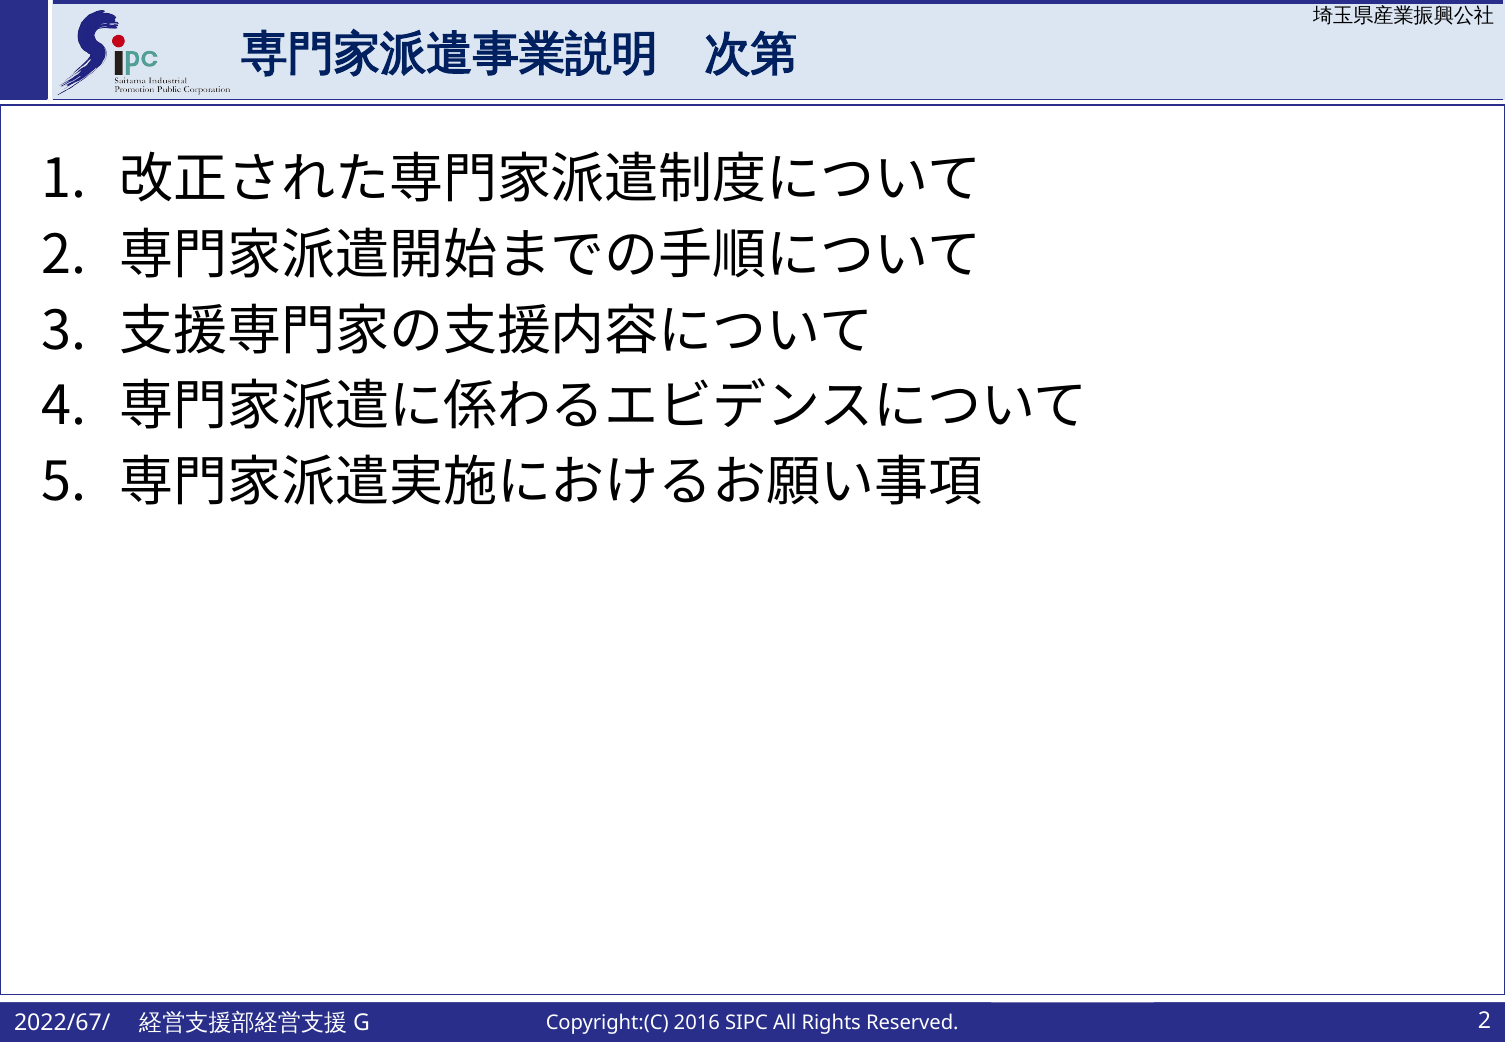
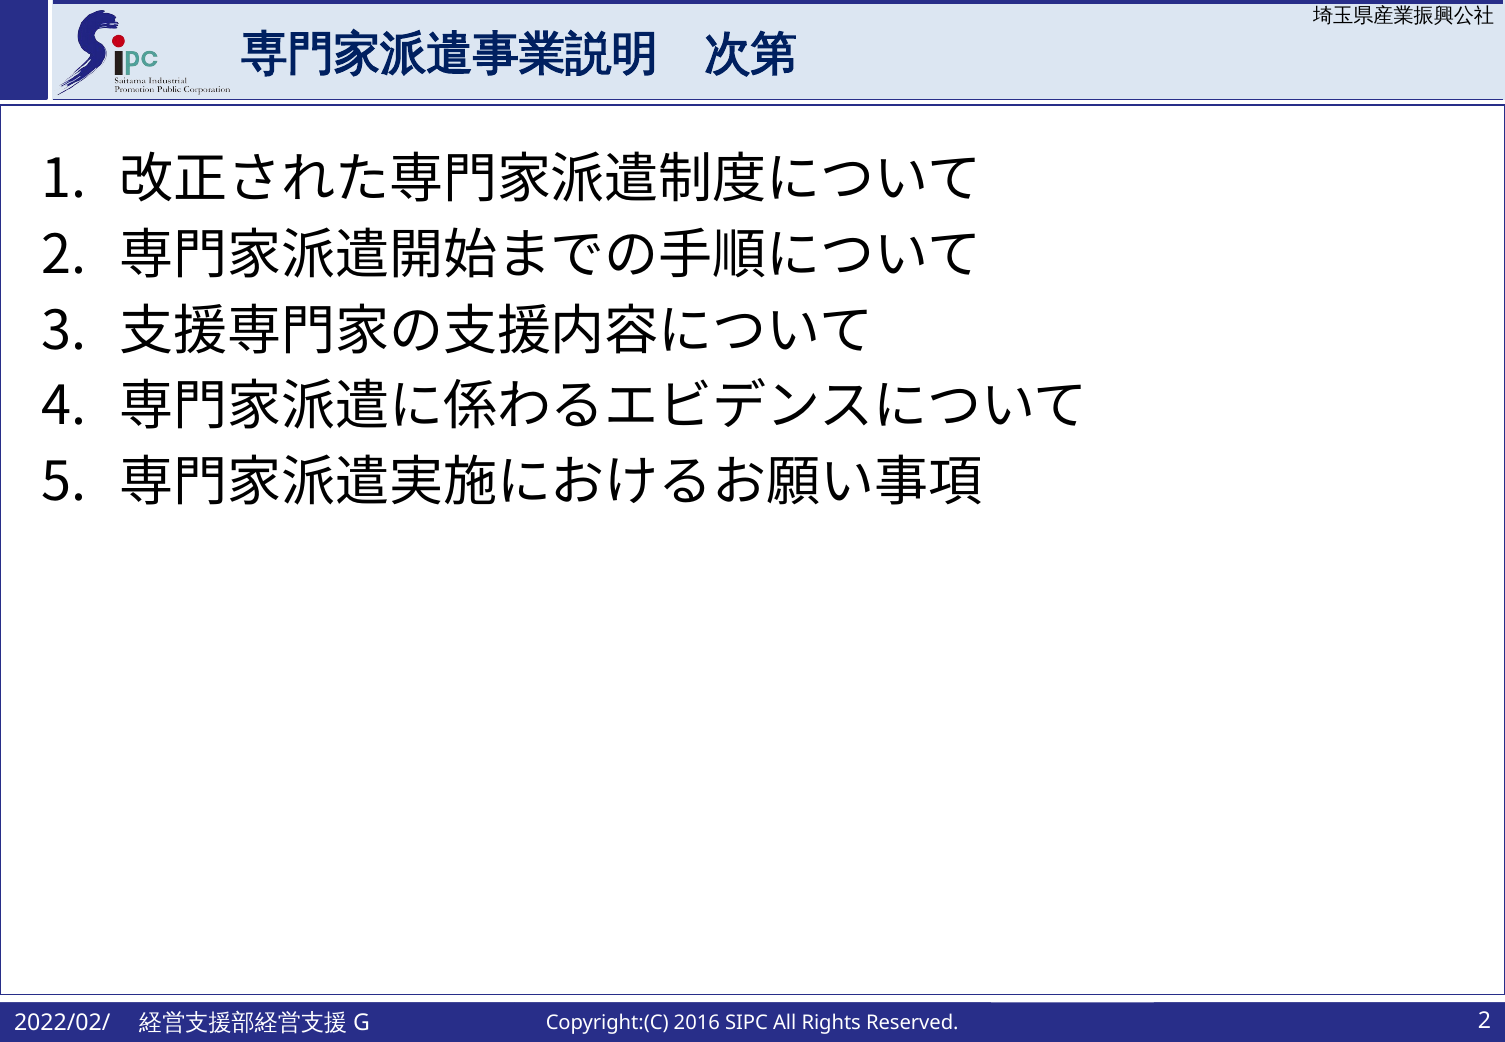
2022/67/: 2022/67/ -> 2022/02/
